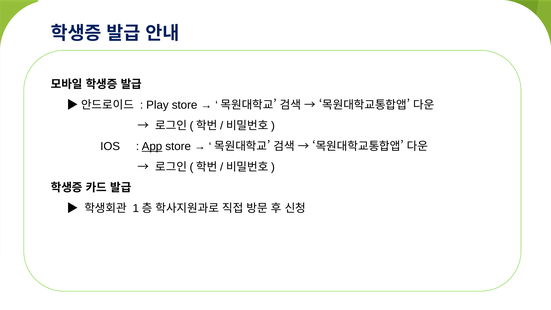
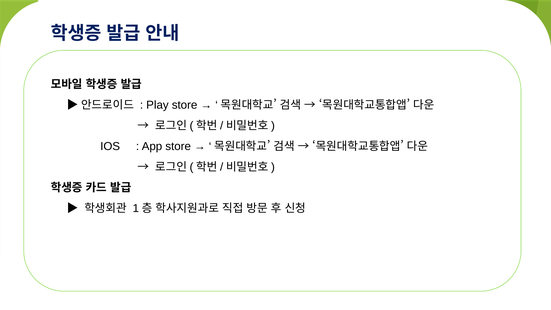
App underline: present -> none
